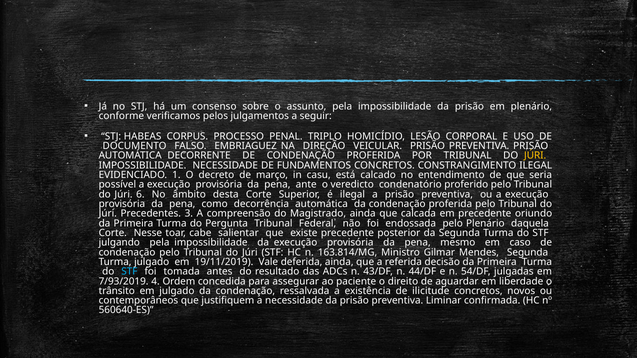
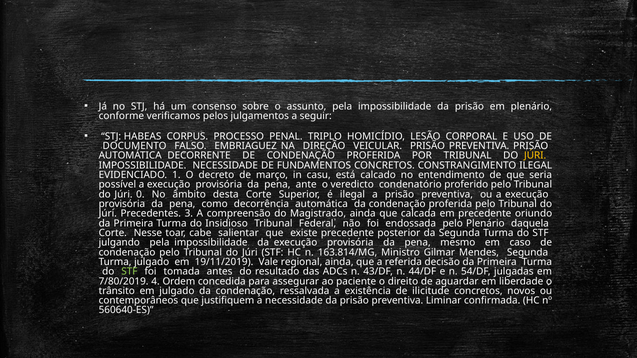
6: 6 -> 0
Pergunta: Pergunta -> Insidioso
deferida: deferida -> regional
STF at (129, 272) colour: light blue -> light green
7/93/2019: 7/93/2019 -> 7/80/2019
